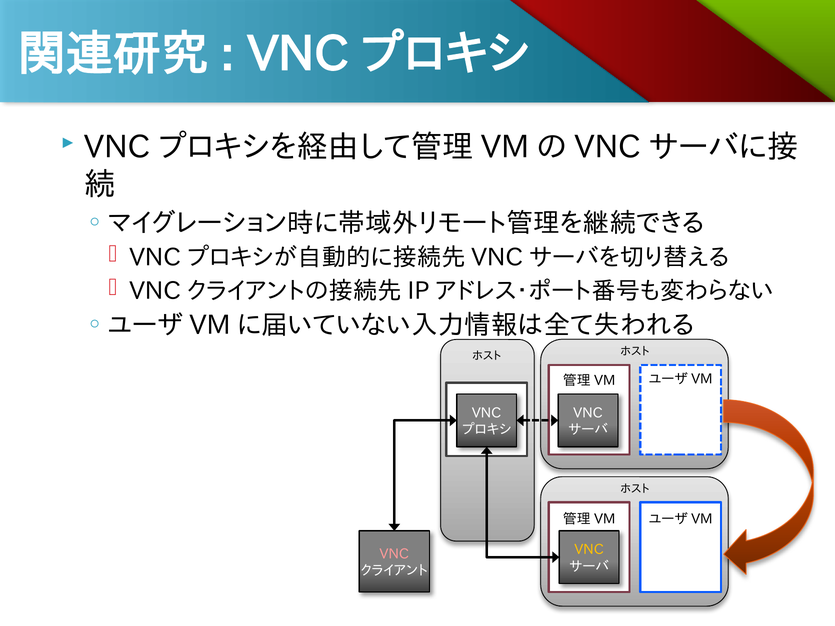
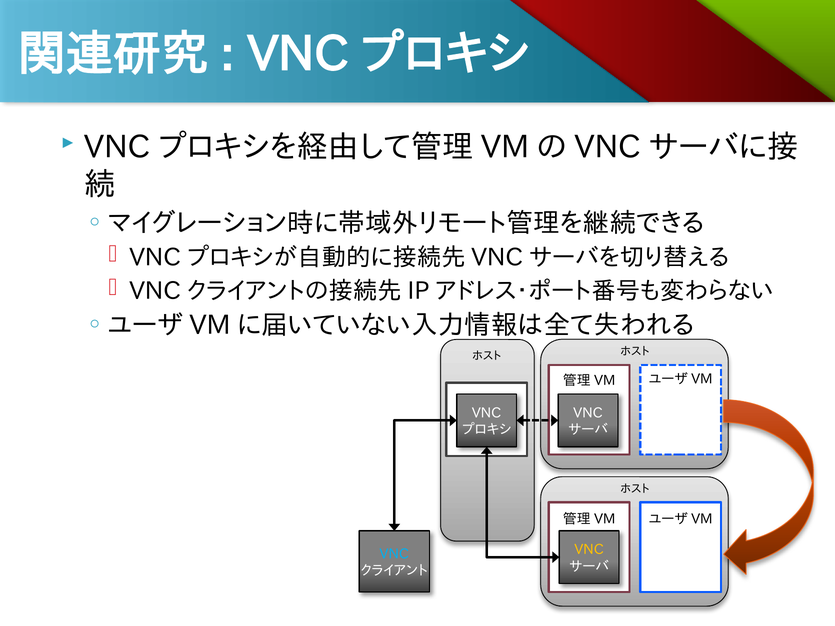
VNC at (394, 554) colour: pink -> light blue
